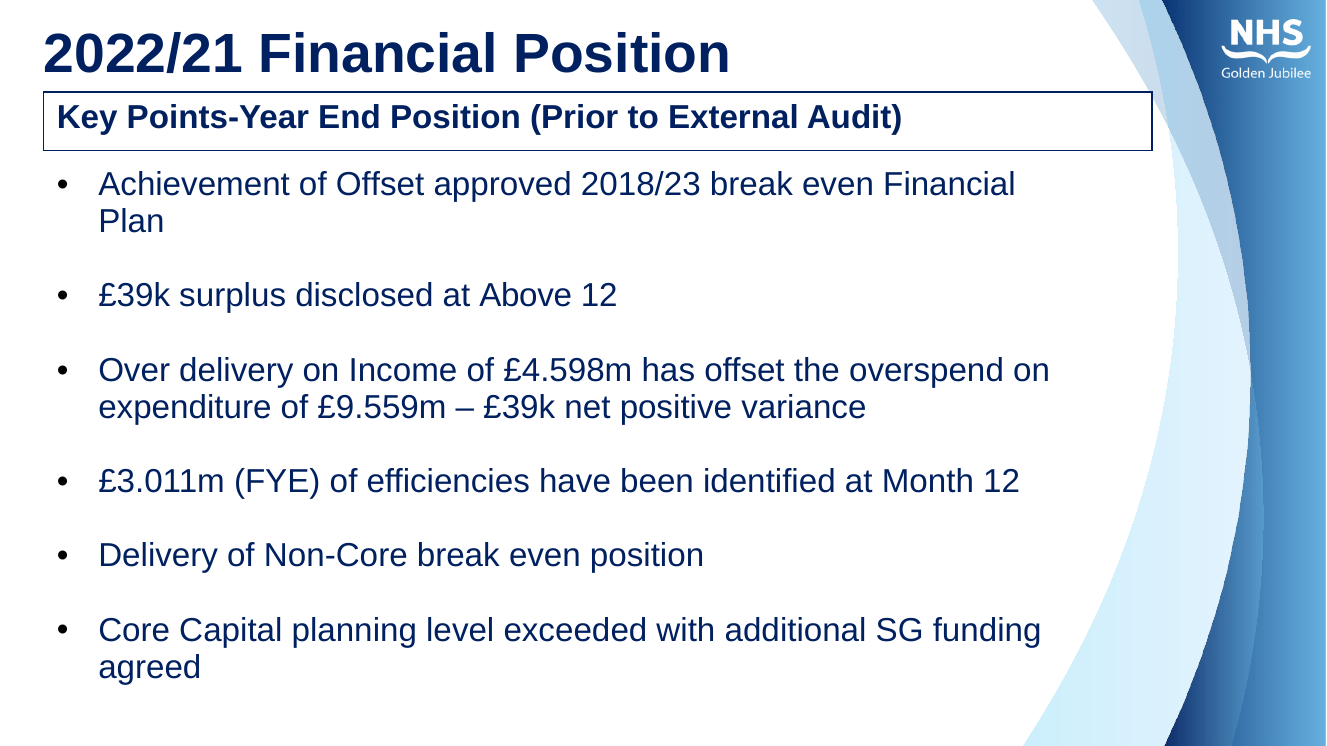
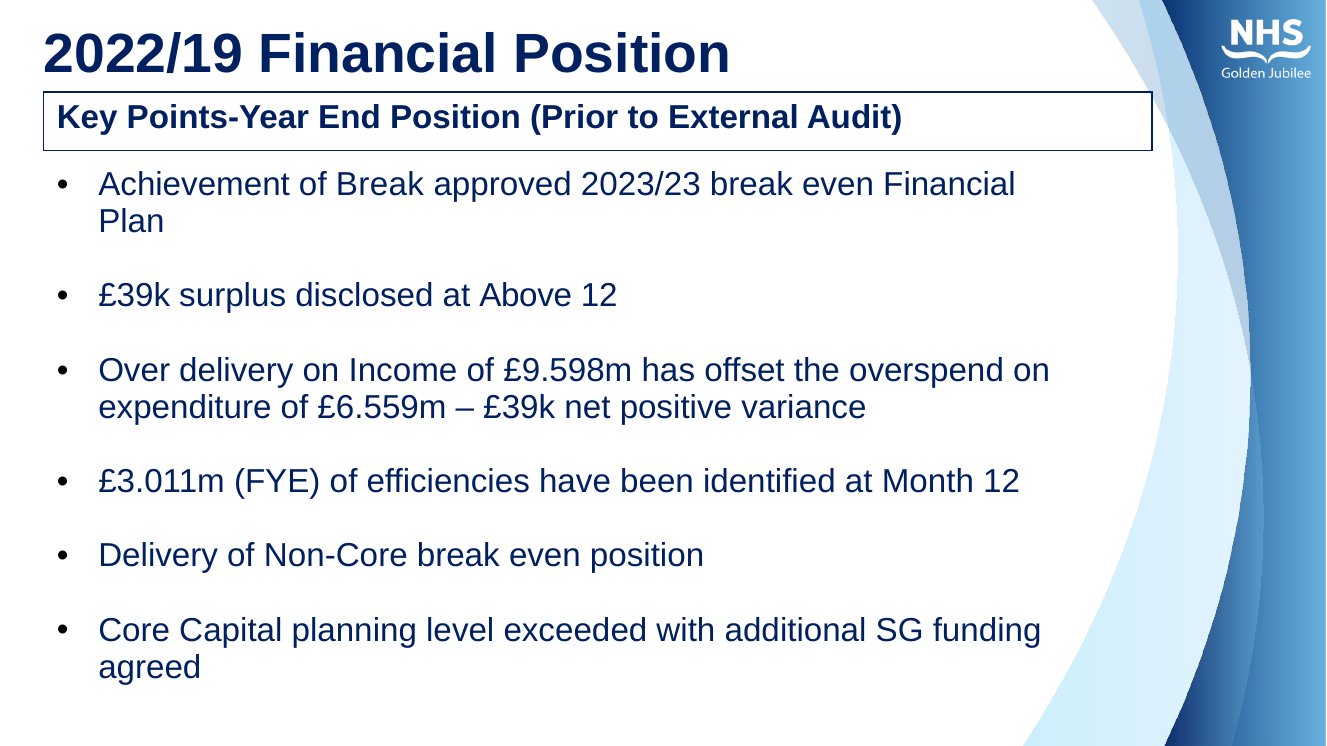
2022/21: 2022/21 -> 2022/19
of Offset: Offset -> Break
2018/23: 2018/23 -> 2023/23
£4.598m: £4.598m -> £9.598m
£9.559m: £9.559m -> £6.559m
